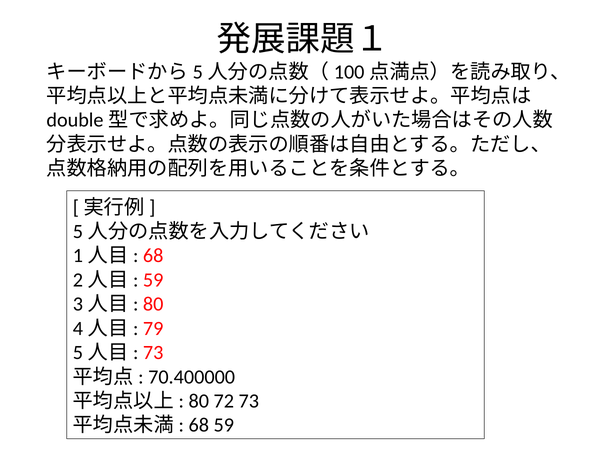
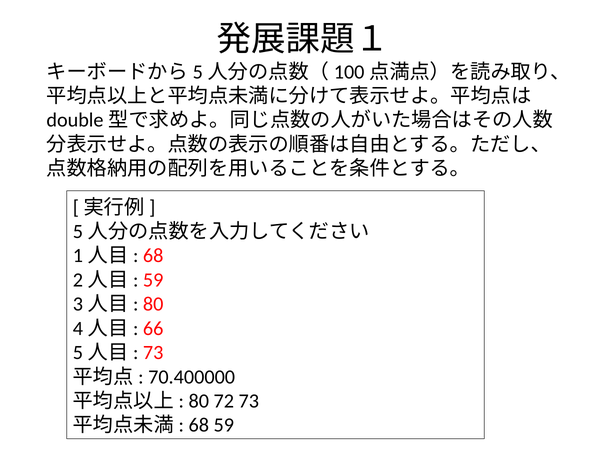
79: 79 -> 66
